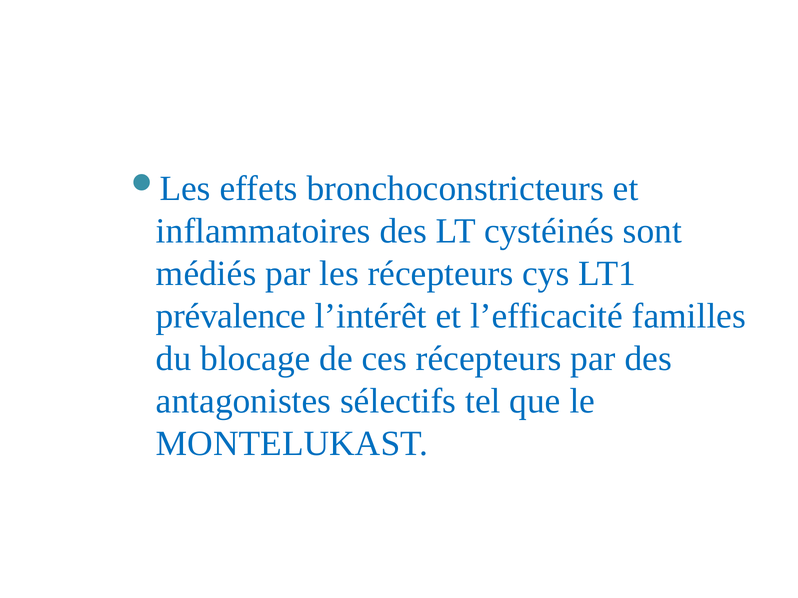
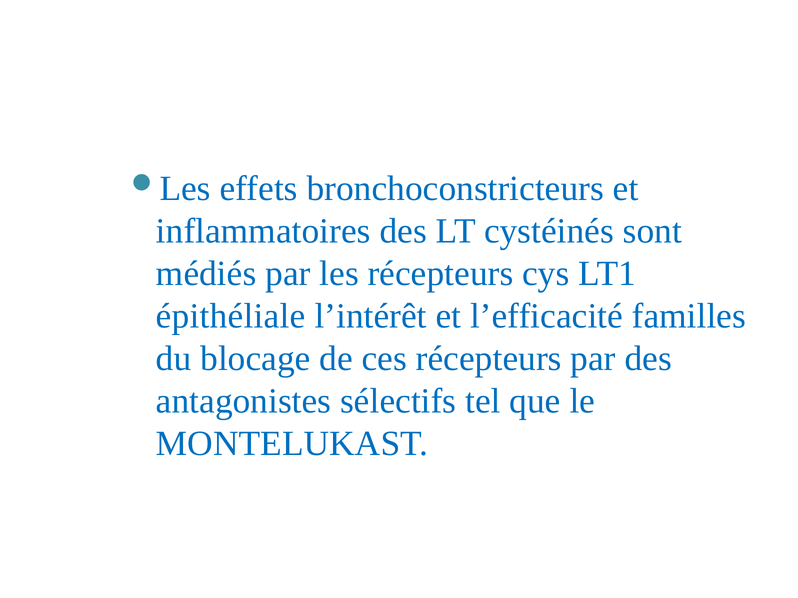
prévalence: prévalence -> épithéliale
